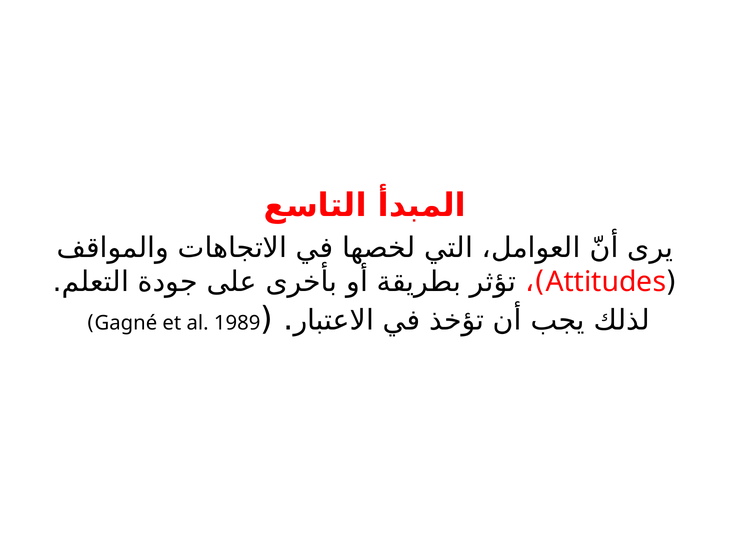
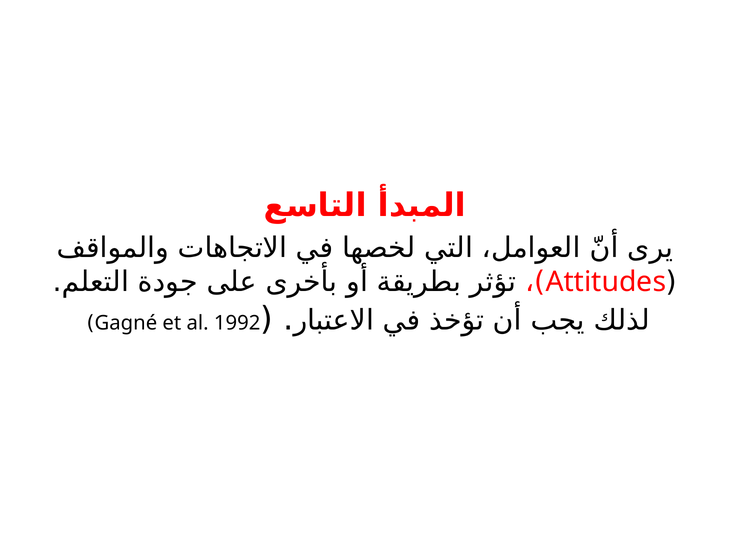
1989: 1989 -> 1992
